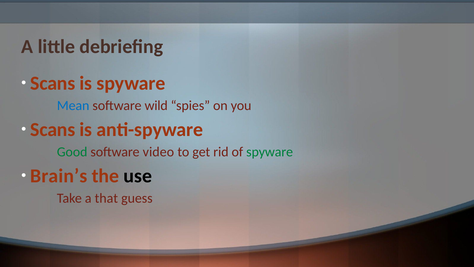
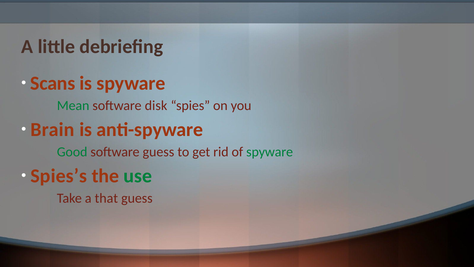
Mean colour: blue -> green
wild: wild -> disk
Scans at (53, 130): Scans -> Brain
software video: video -> guess
Brain’s: Brain’s -> Spies’s
use colour: black -> green
